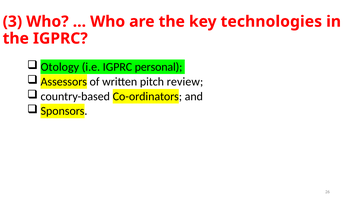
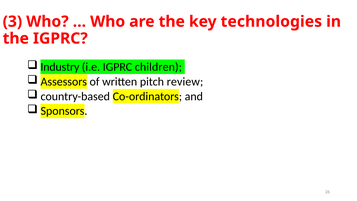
Otology: Otology -> Industry
personal: personal -> children
